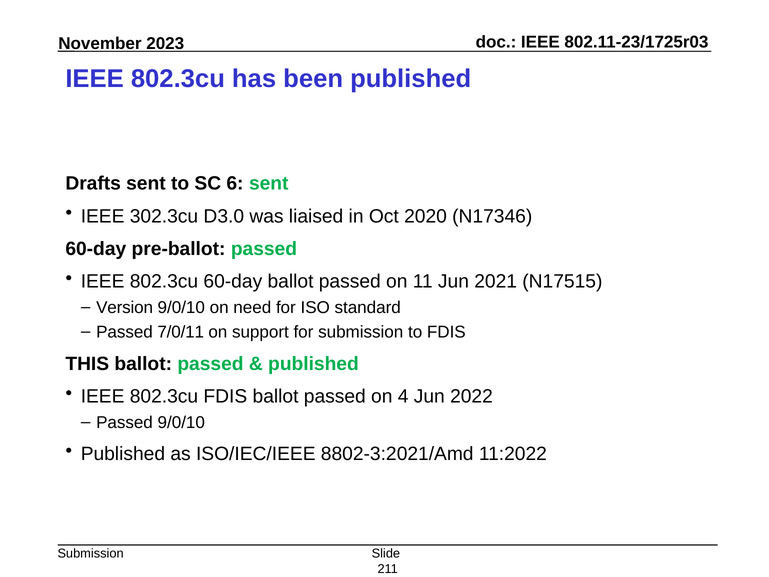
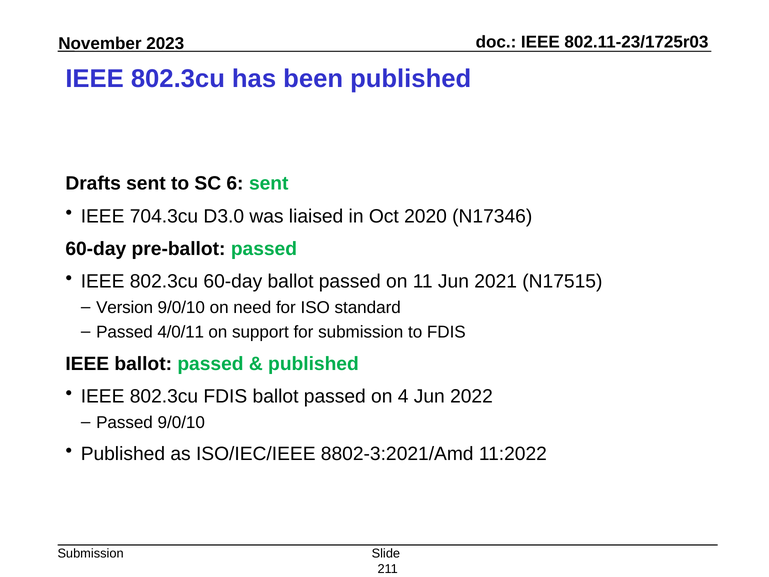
302.3cu: 302.3cu -> 704.3cu
7/0/11: 7/0/11 -> 4/0/11
THIS at (87, 364): THIS -> IEEE
